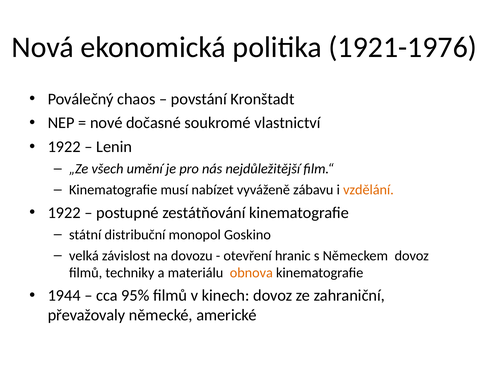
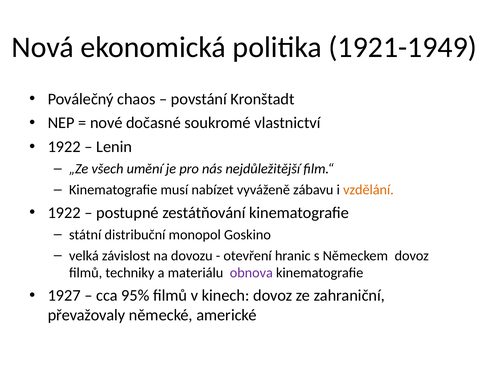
1921-1976: 1921-1976 -> 1921-1949
obnova colour: orange -> purple
1944: 1944 -> 1927
